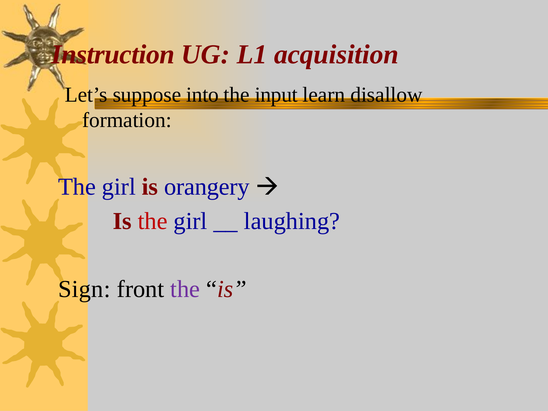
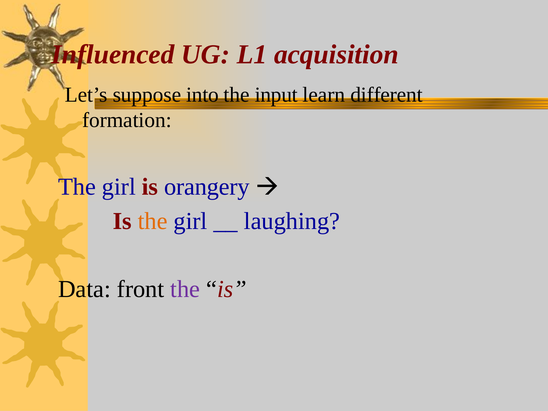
Instruction: Instruction -> Influenced
disallow: disallow -> different
the at (153, 221) colour: red -> orange
Sign: Sign -> Data
